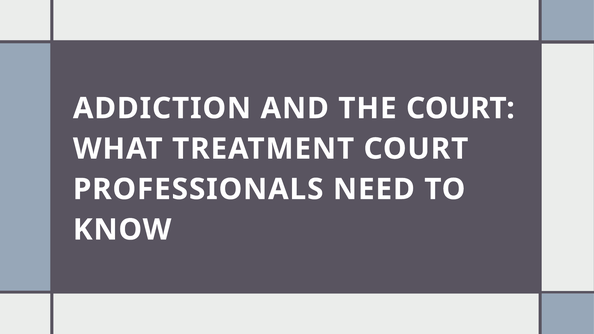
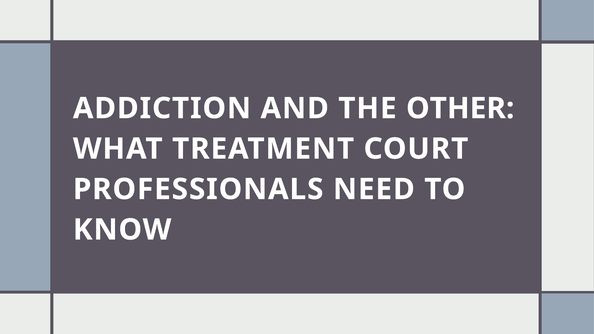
THE COURT: COURT -> OTHER
